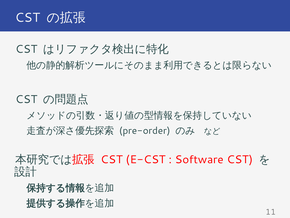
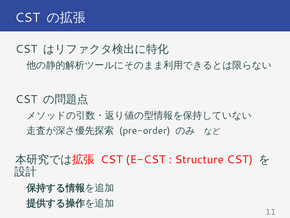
Software: Software -> Structure
